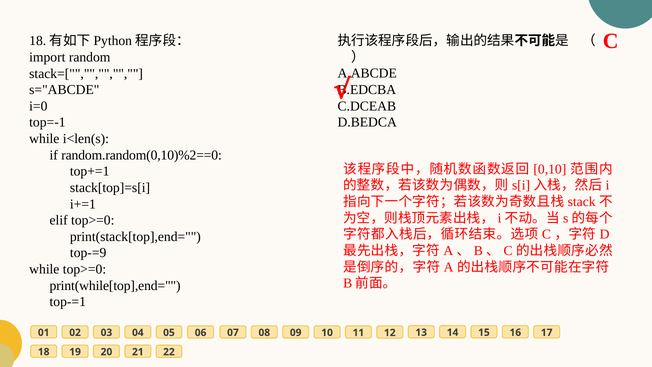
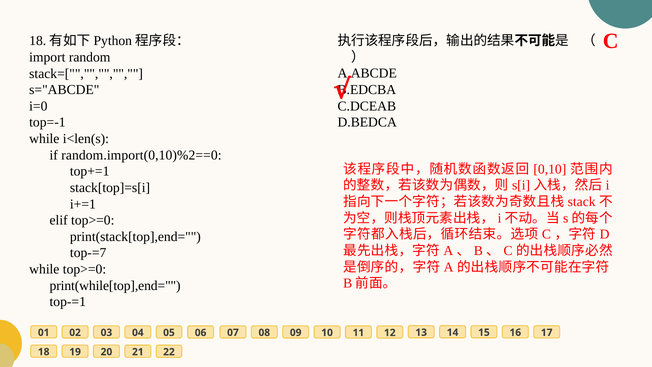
random.random(0,10)%2==0: random.random(0,10)%2==0 -> random.import(0,10)%2==0
top-=9: top-=9 -> top-=7
